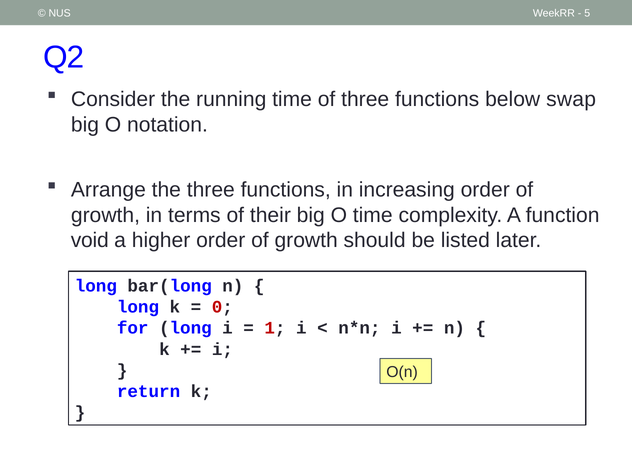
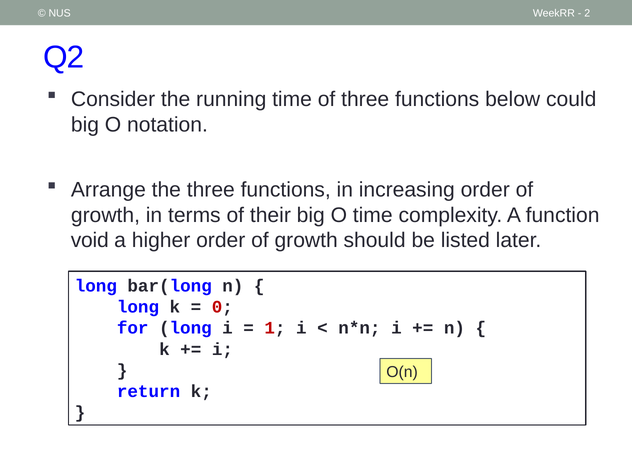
5: 5 -> 2
swap: swap -> could
